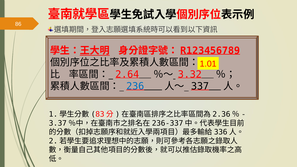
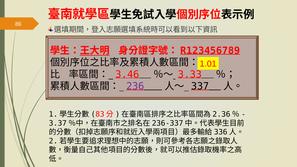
2.64: 2.64 -> 3.46
3.32: 3.32 -> 3.33
236 colour: blue -> purple
